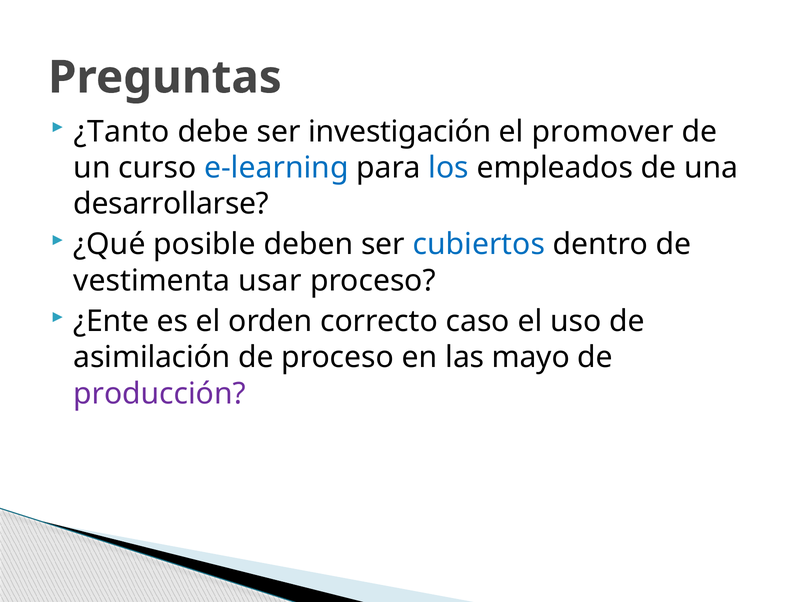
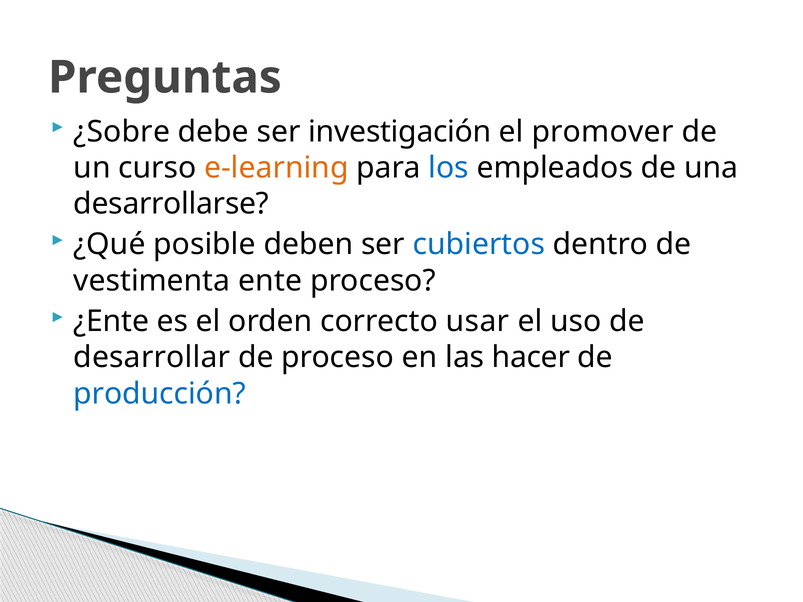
¿Tanto: ¿Tanto -> ¿Sobre
e-learning colour: blue -> orange
usar: usar -> ente
caso: caso -> usar
asimilación: asimilación -> desarrollar
mayo: mayo -> hacer
producción colour: purple -> blue
